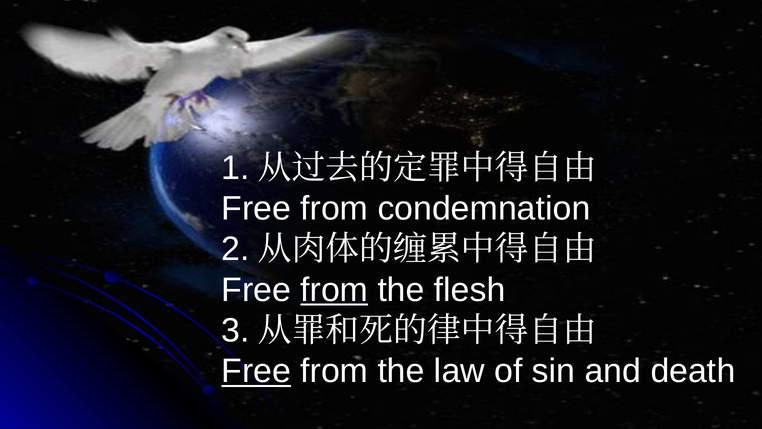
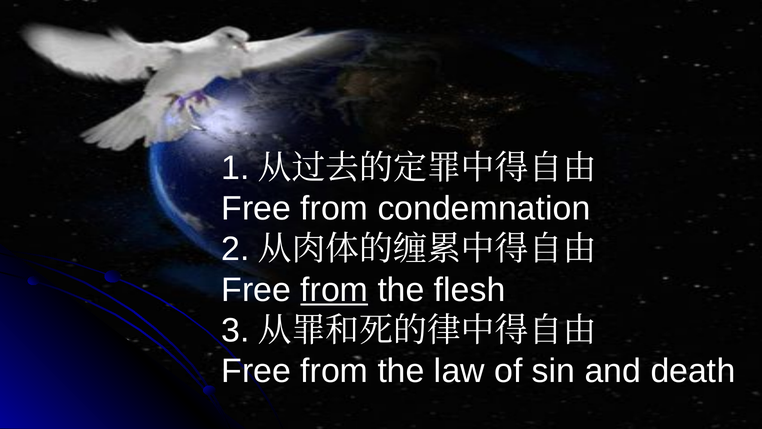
Free at (256, 371) underline: present -> none
